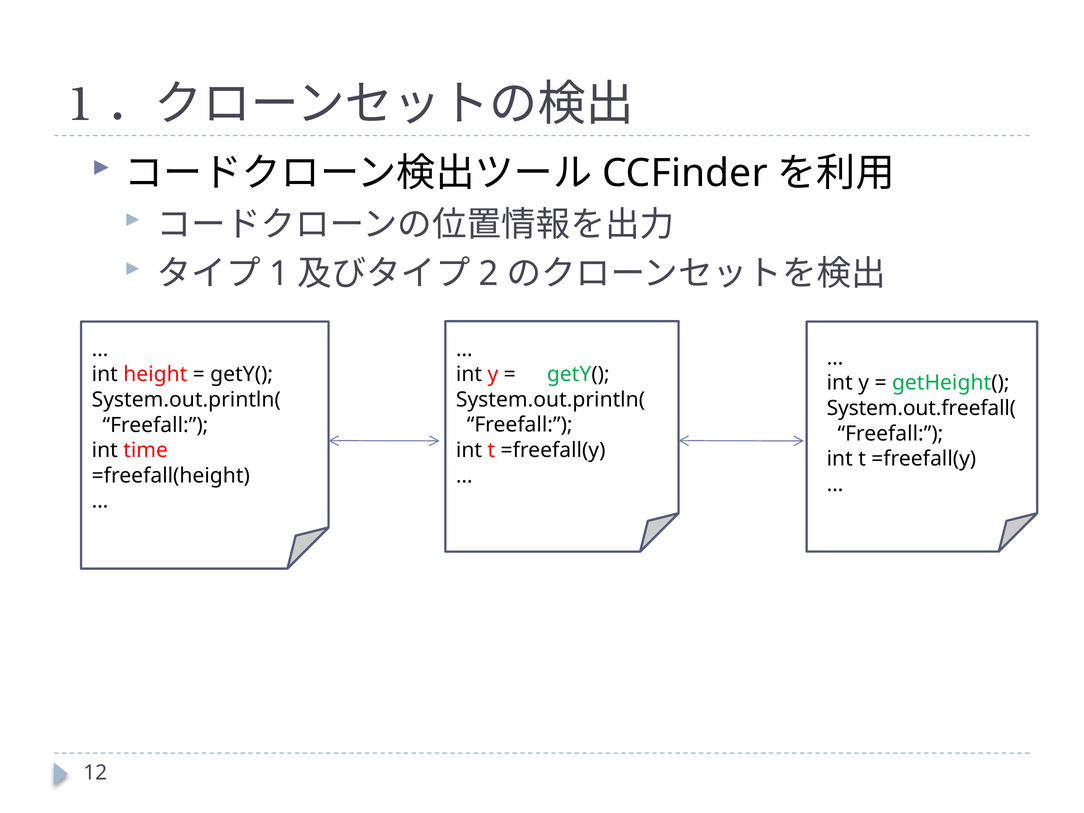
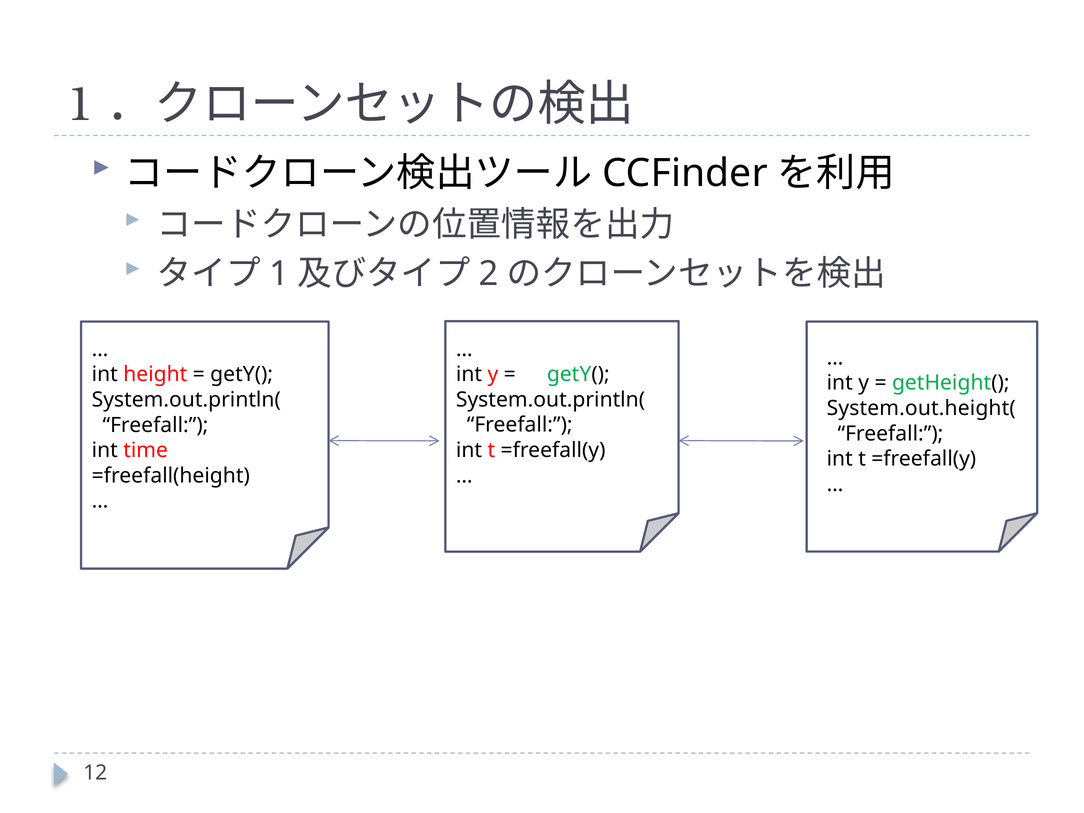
System.out.freefall(: System.out.freefall( -> System.out.height(
